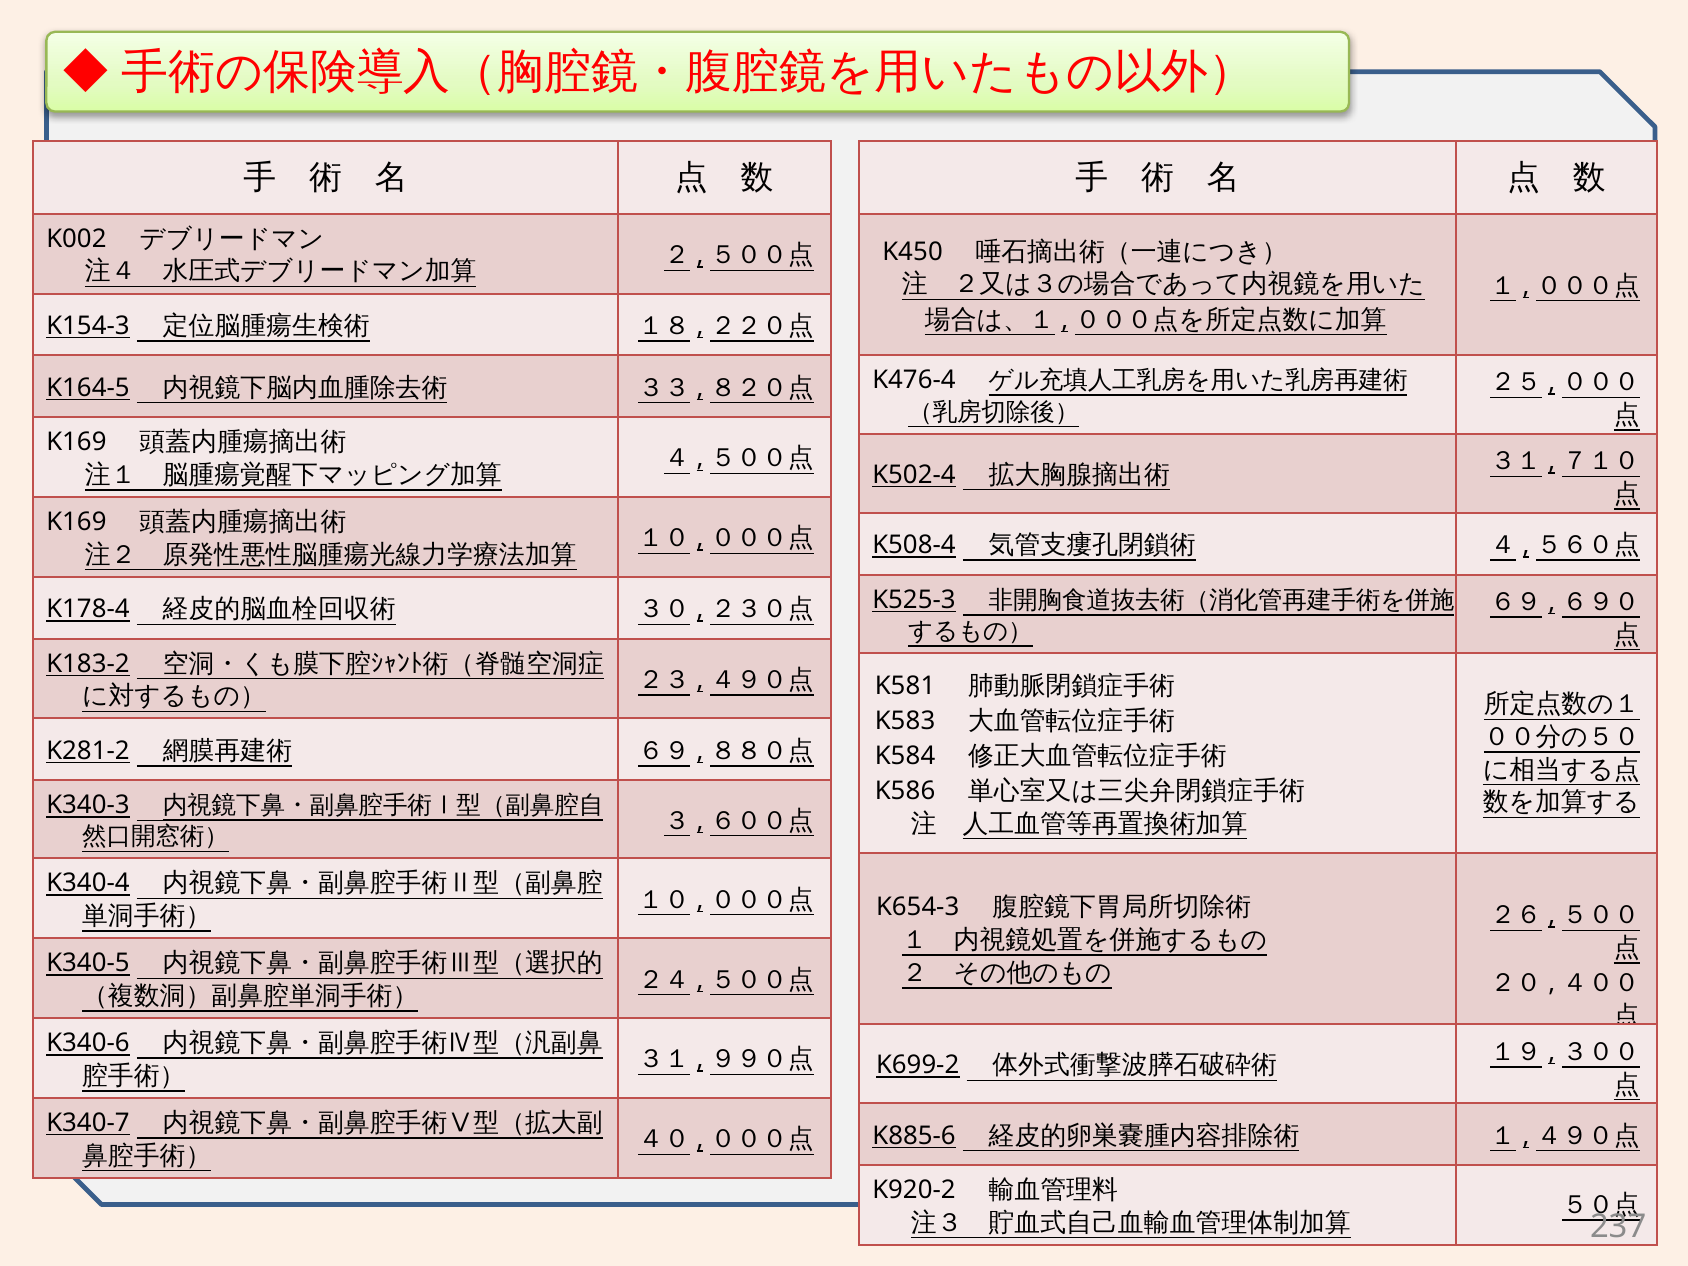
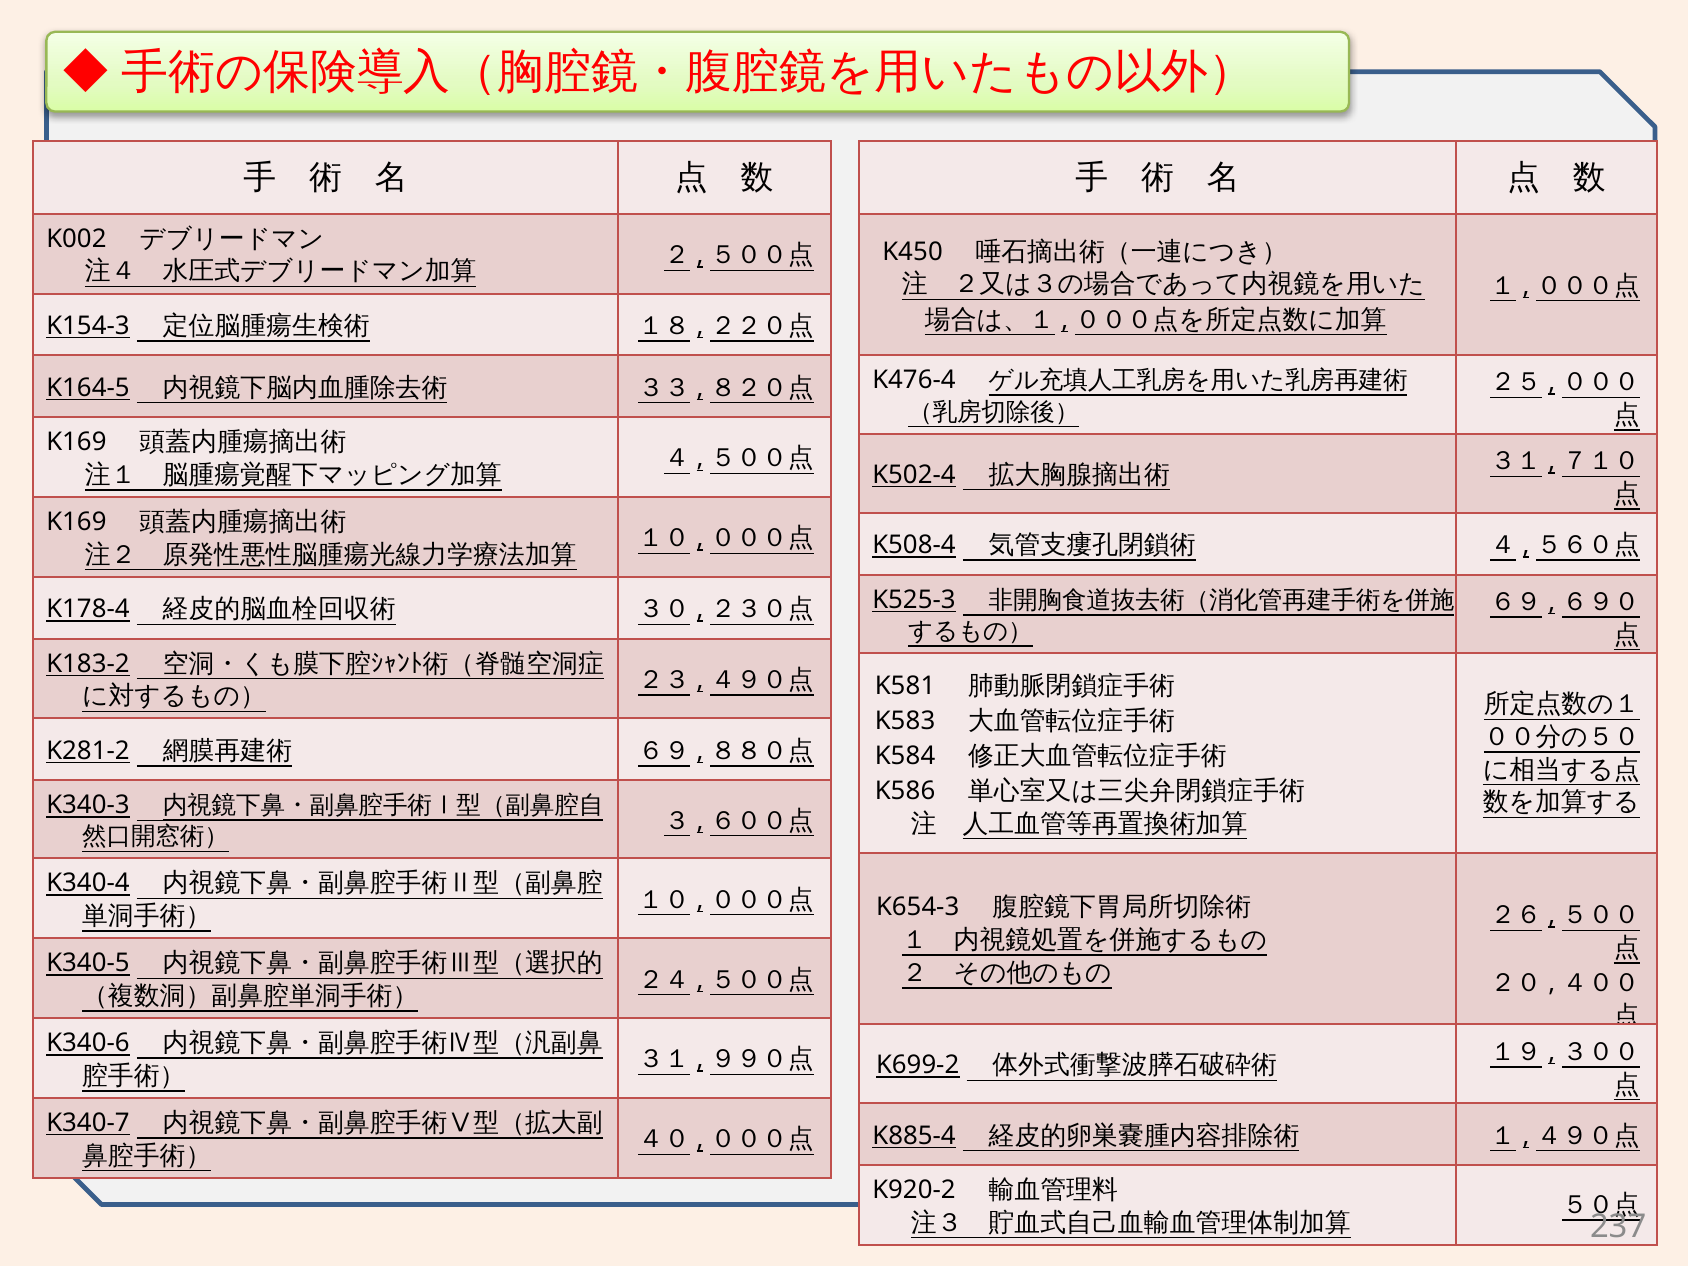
K885-6: K885-6 -> K885-4
